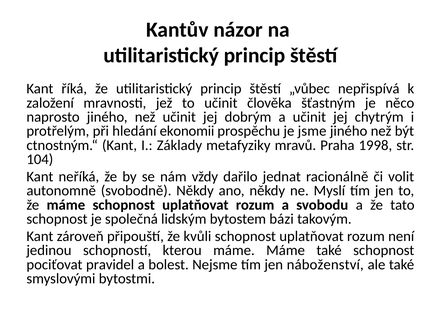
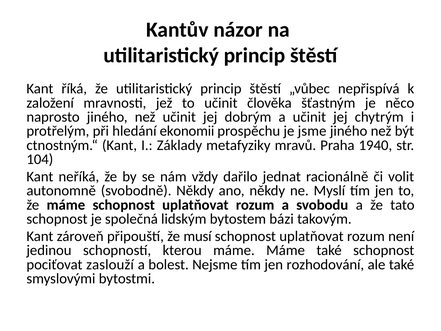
1998: 1998 -> 1940
kvůli: kvůli -> musí
pravidel: pravidel -> zaslouží
náboženství: náboženství -> rozhodování
